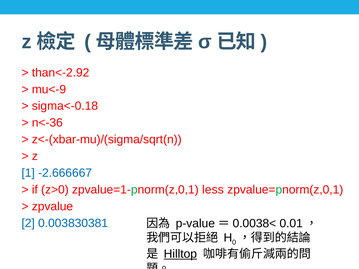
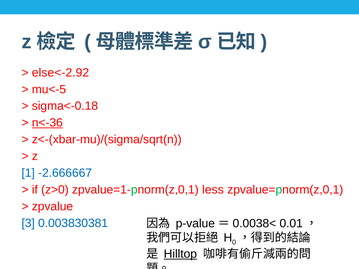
than<-2.92: than<-2.92 -> else<-2.92
mu<-9: mu<-9 -> mu<-5
n<-36 underline: none -> present
2: 2 -> 3
